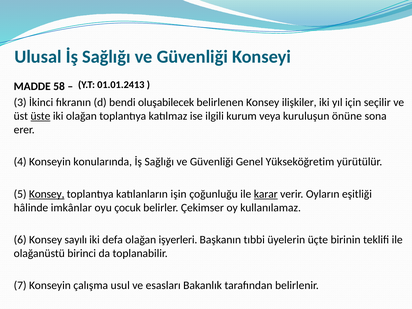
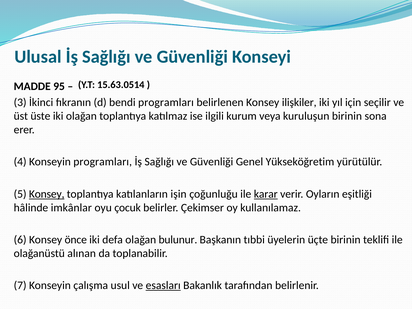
01.01.2413: 01.01.2413 -> 15.63.0514
58: 58 -> 95
bendi oluşabilecek: oluşabilecek -> programları
üste underline: present -> none
kuruluşun önüne: önüne -> birinin
Konseyin konularında: konularında -> programları
sayılı: sayılı -> önce
işyerleri: işyerleri -> bulunur
birinci: birinci -> alınan
esasları underline: none -> present
